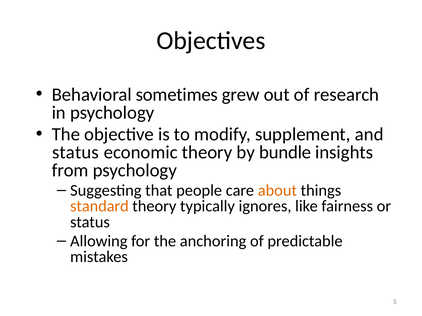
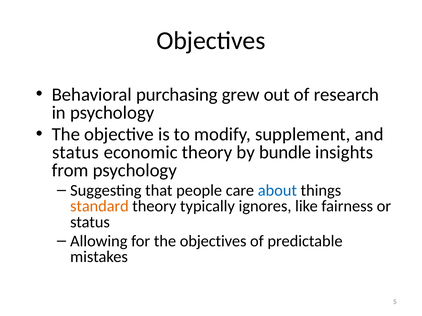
sometimes: sometimes -> purchasing
about colour: orange -> blue
the anchoring: anchoring -> objectives
